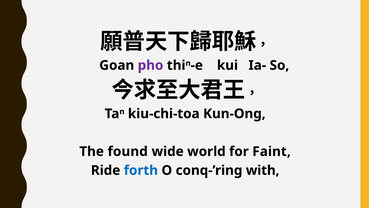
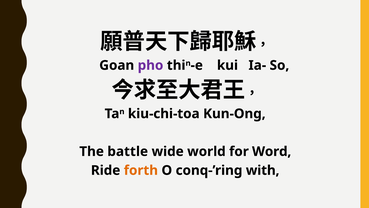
found: found -> battle
Faint: Faint -> Word
forth colour: blue -> orange
